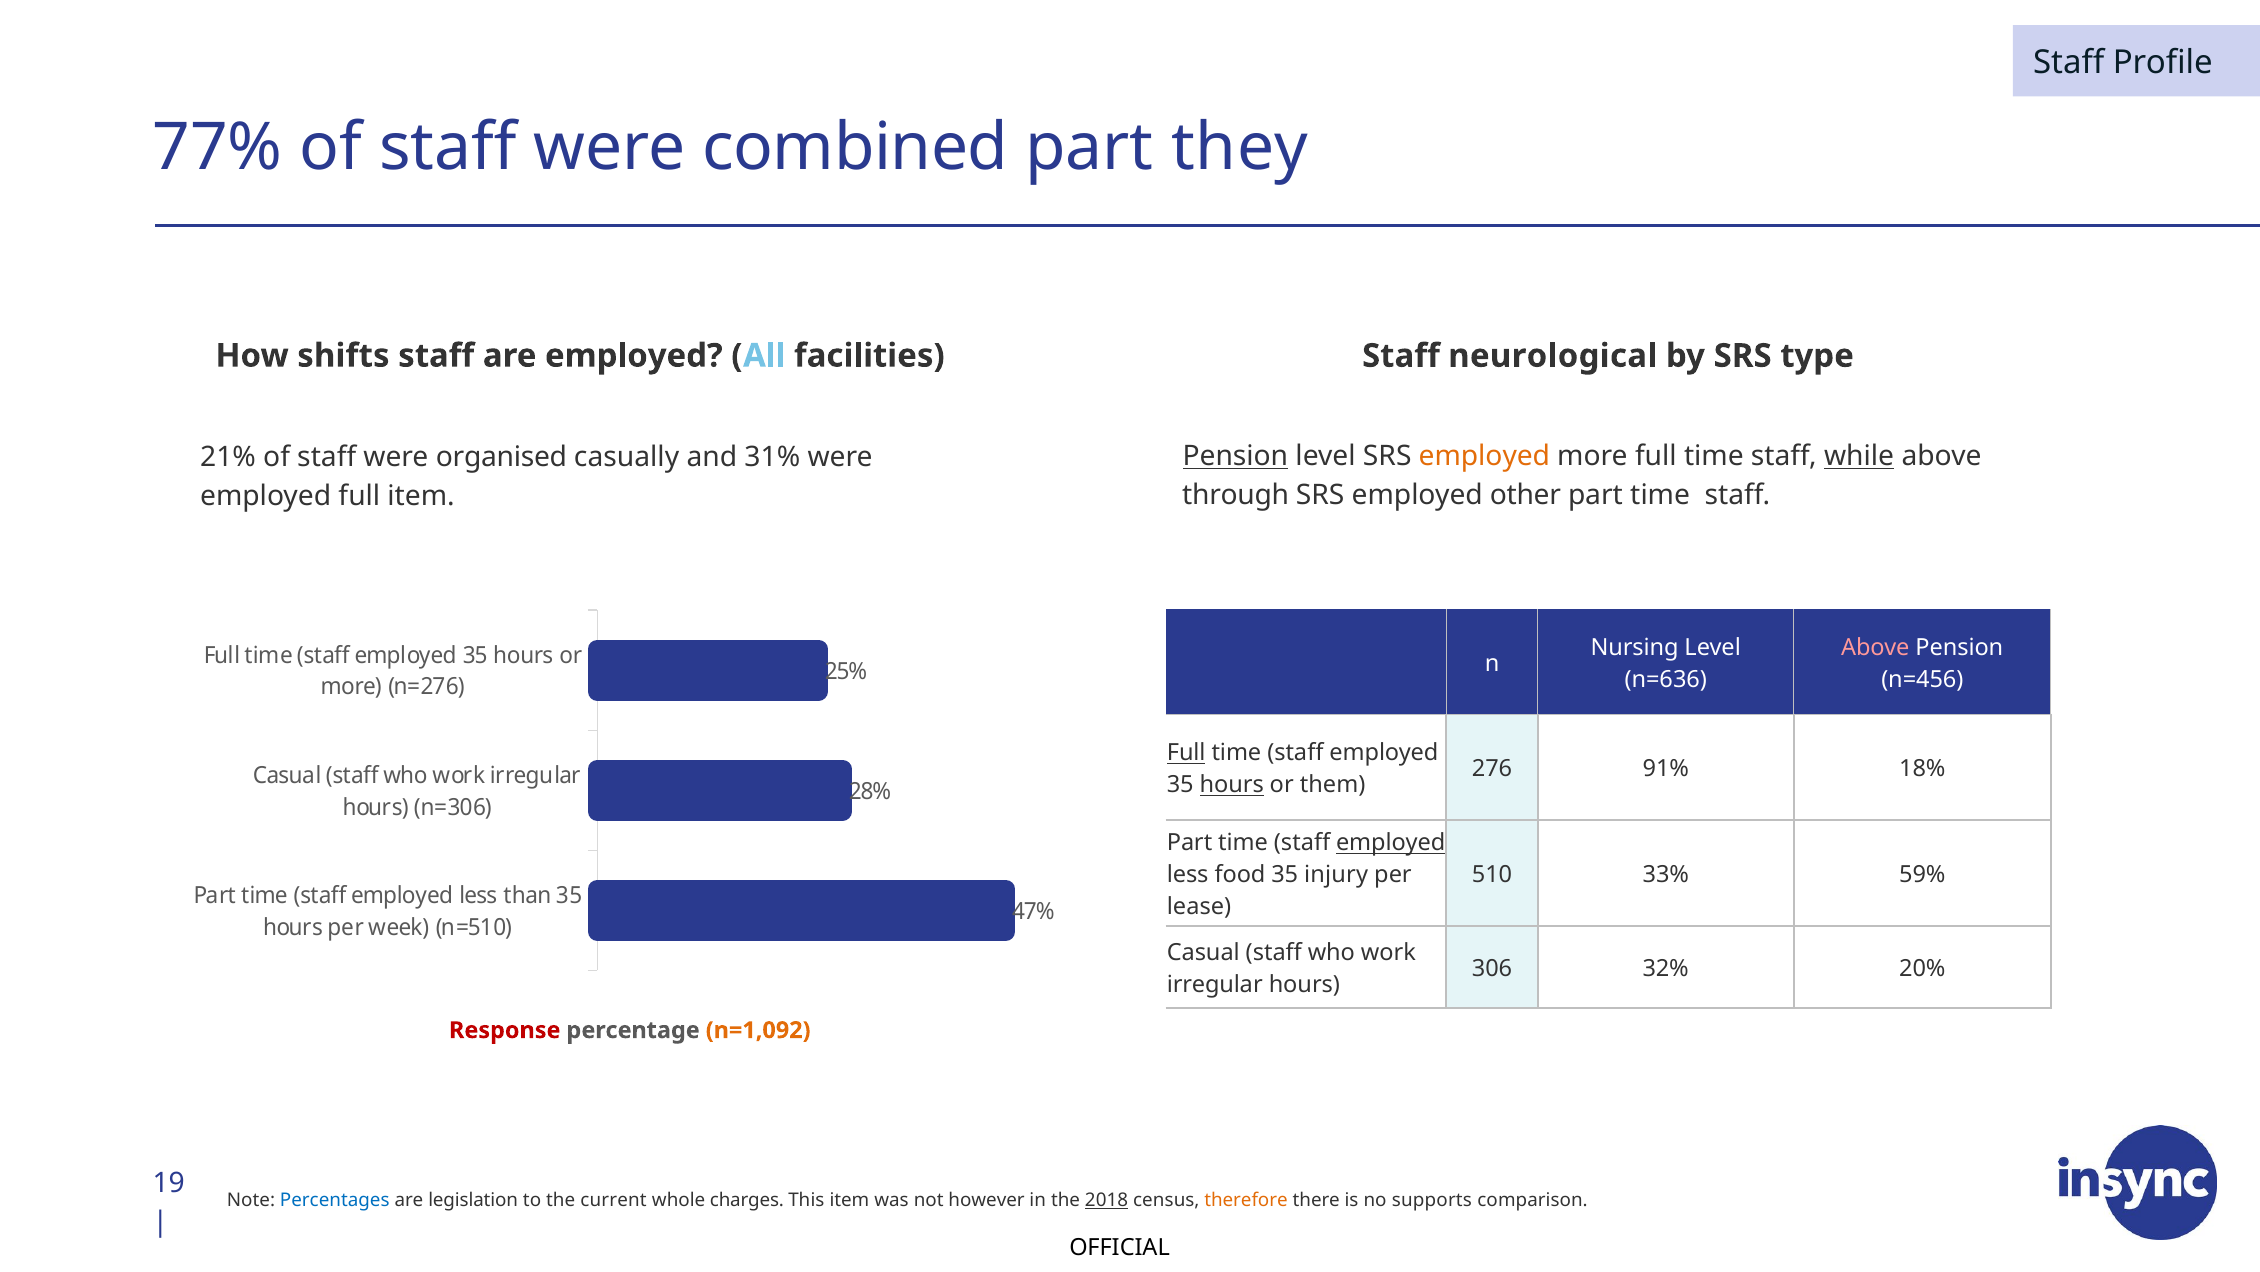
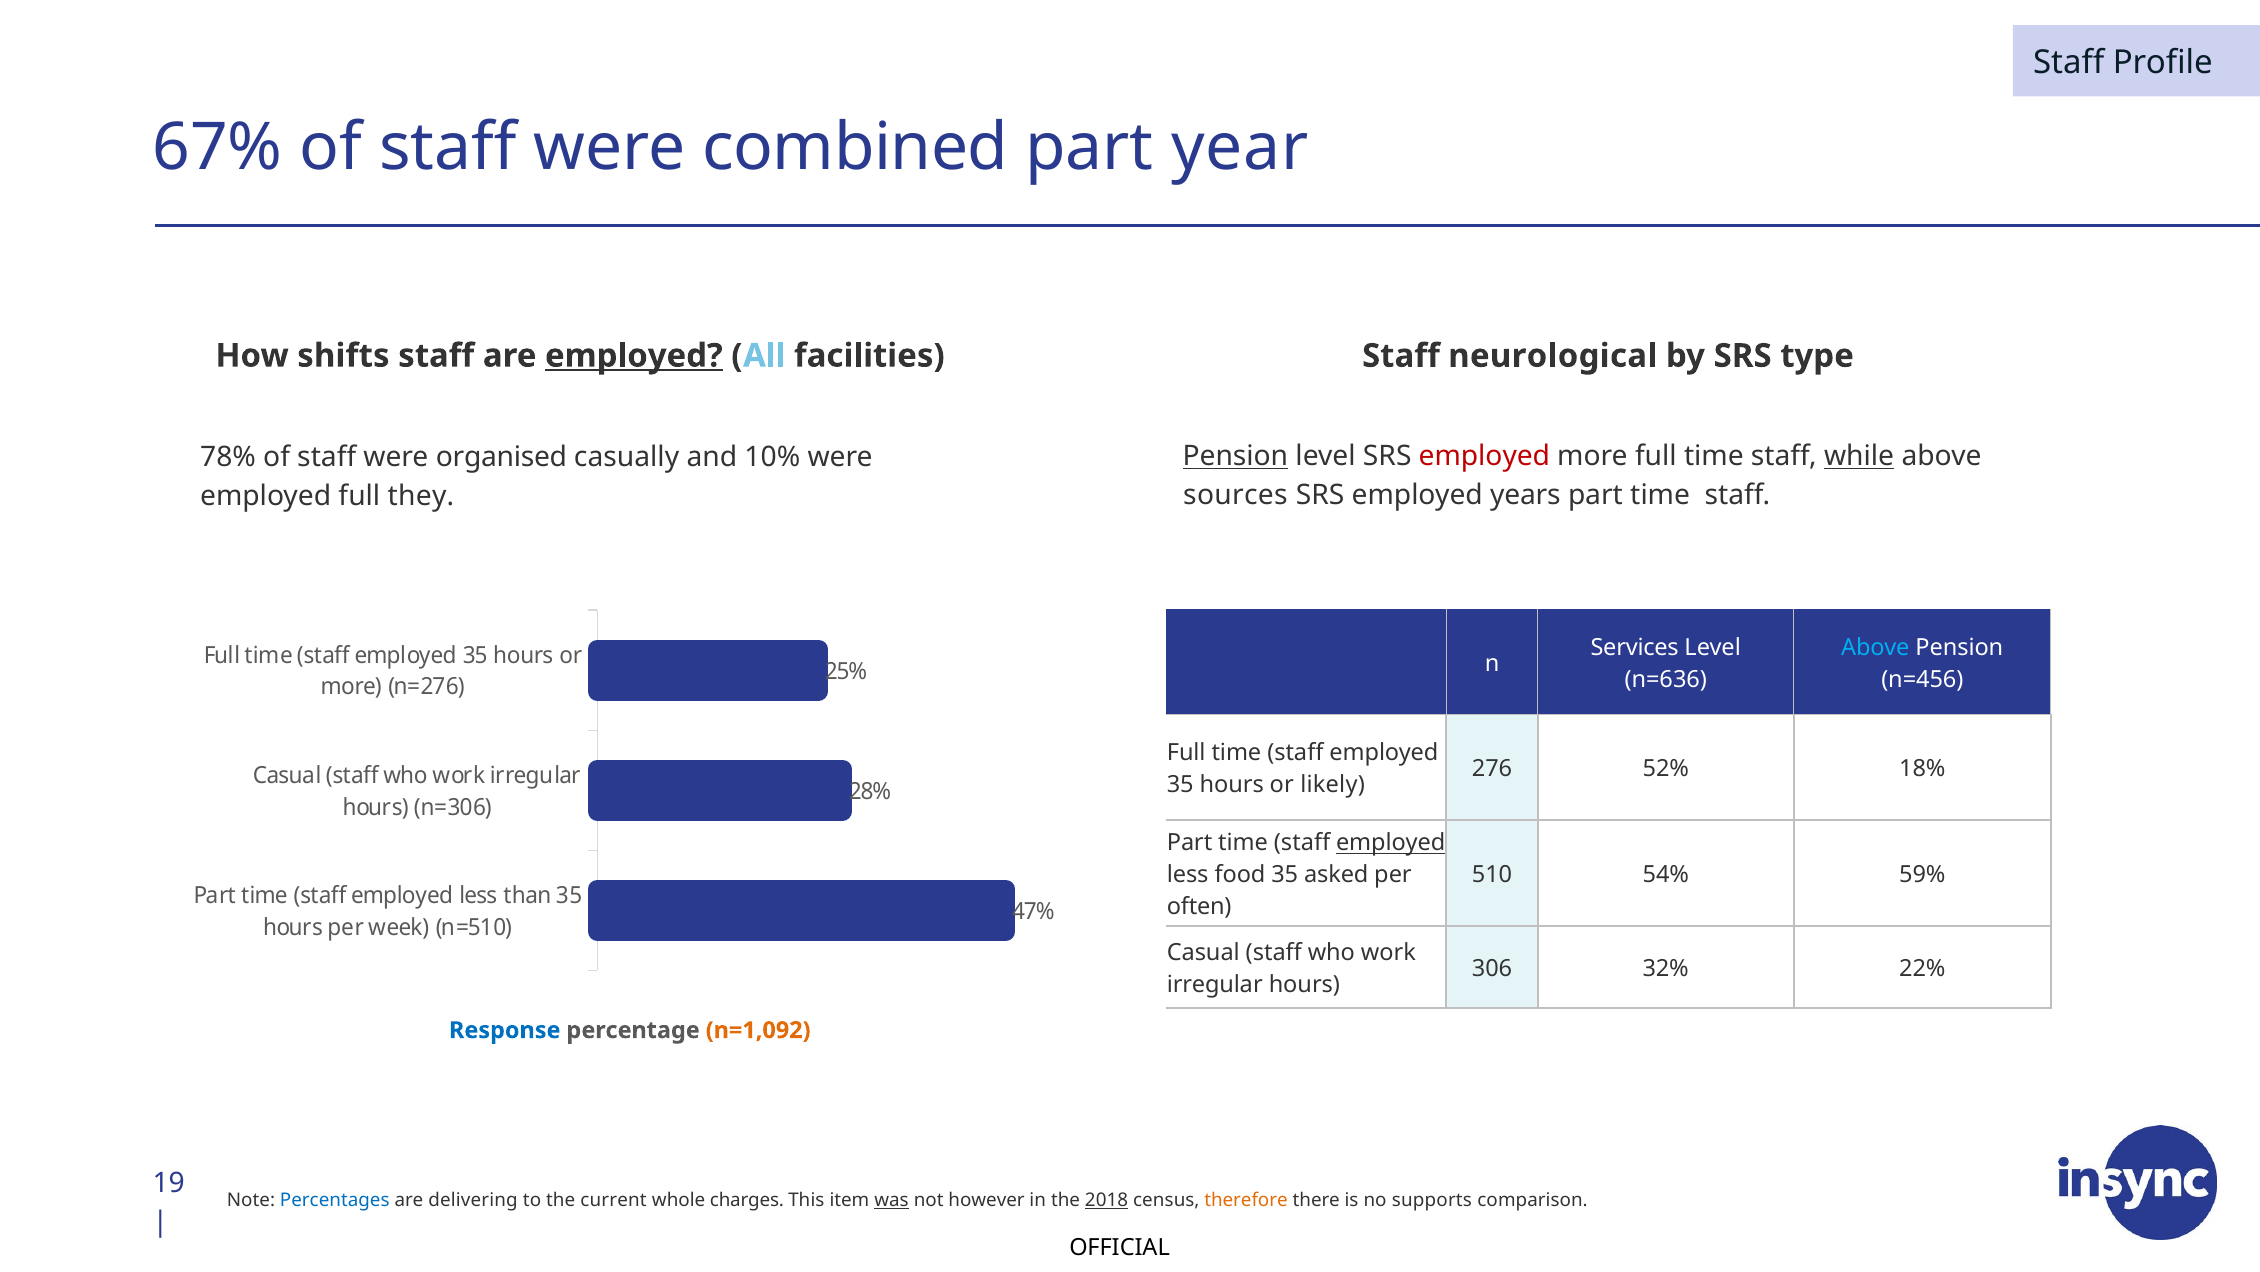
77%: 77% -> 67%
they: they -> year
employed at (634, 356) underline: none -> present
employed at (1484, 456) colour: orange -> red
21%: 21% -> 78%
31%: 31% -> 10%
through: through -> sources
other: other -> years
full item: item -> they
Nursing: Nursing -> Services
Above at (1875, 647) colour: pink -> light blue
Full at (1186, 753) underline: present -> none
91%: 91% -> 52%
hours at (1232, 785) underline: present -> none
them: them -> likely
injury: injury -> asked
33%: 33% -> 54%
lease: lease -> often
20%: 20% -> 22%
Response colour: red -> blue
legislation: legislation -> delivering
was underline: none -> present
